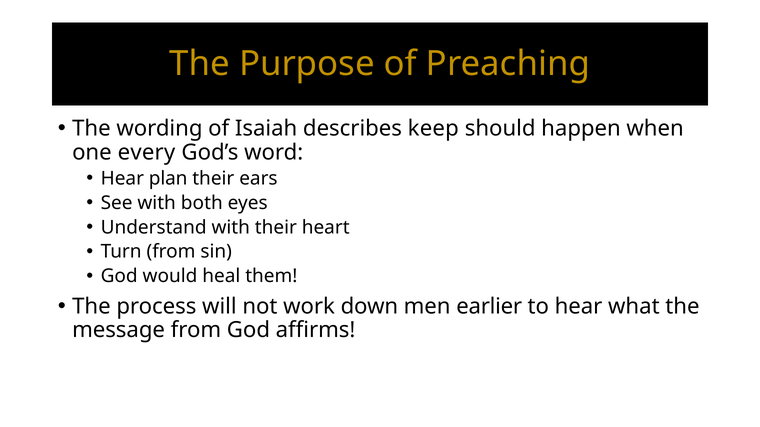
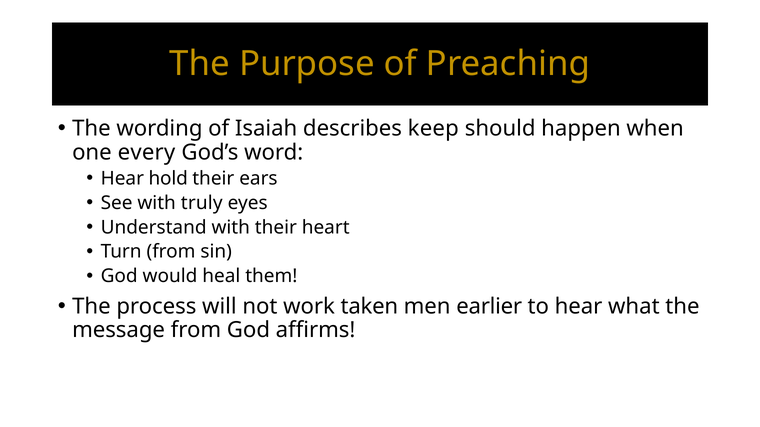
plan: plan -> hold
both: both -> truly
down: down -> taken
